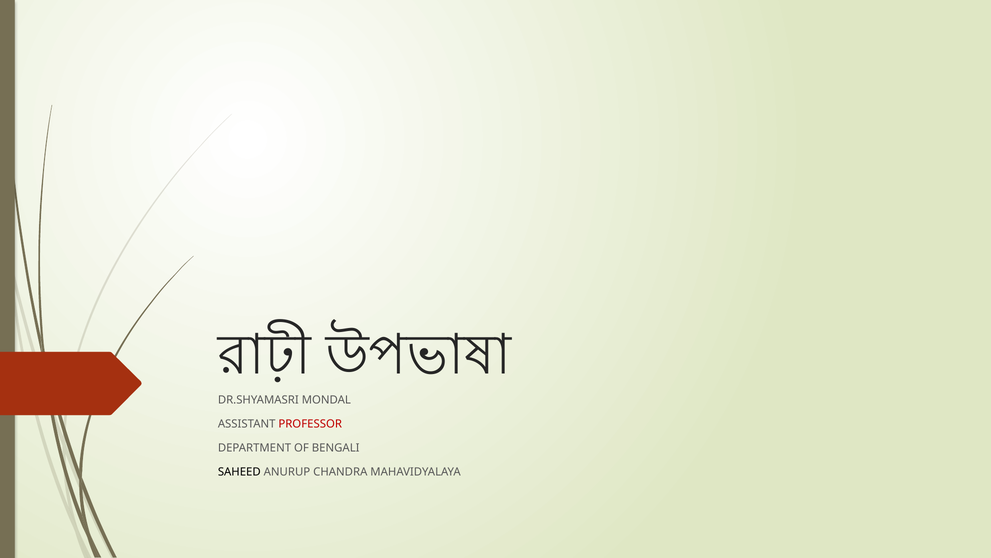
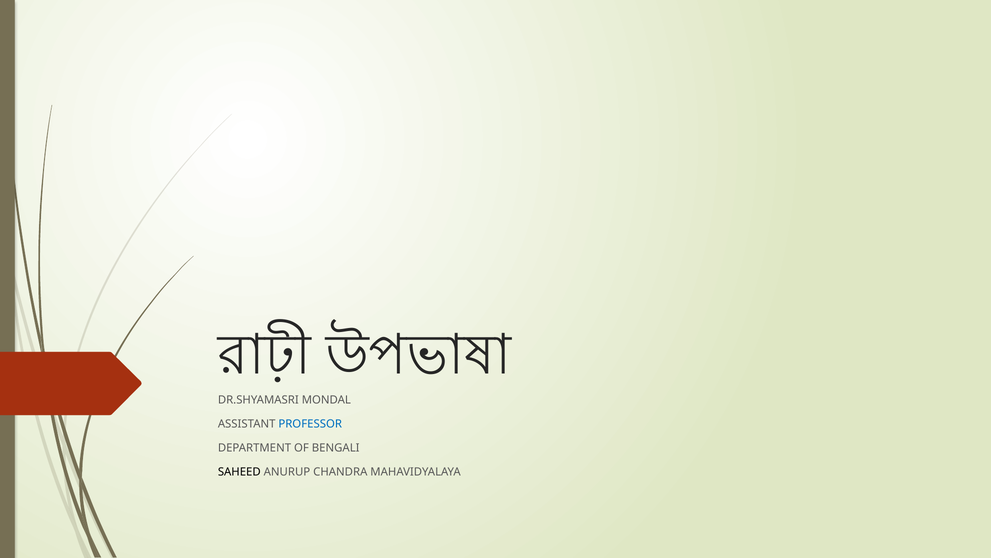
PROFESSOR colour: red -> blue
